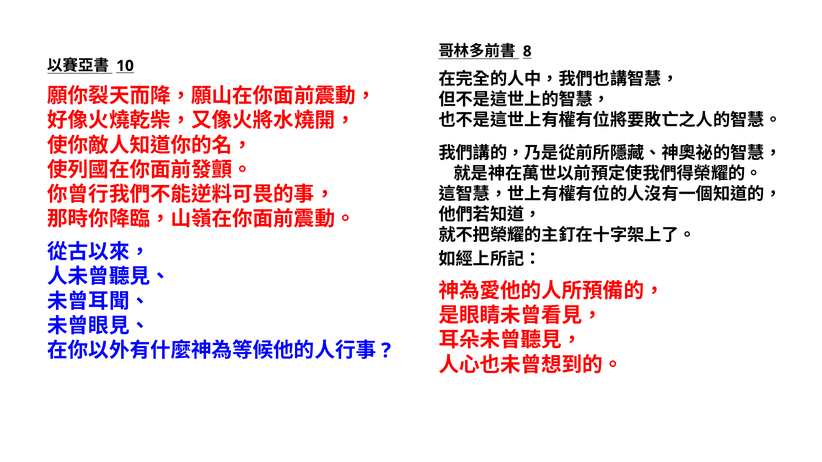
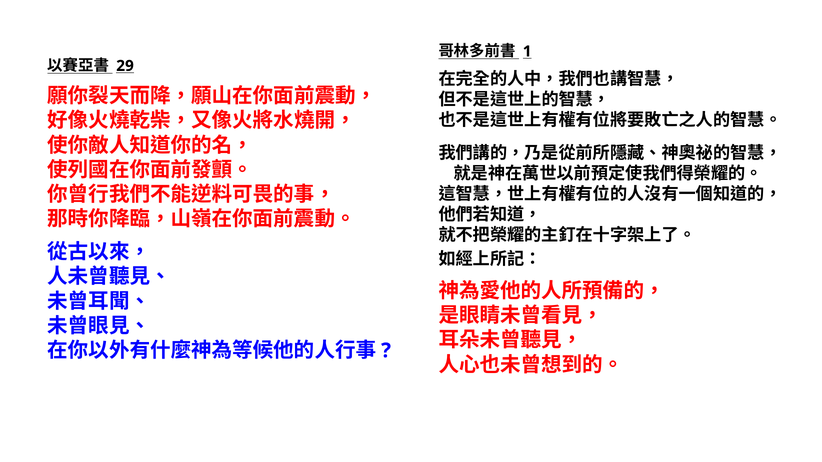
8: 8 -> 1
10: 10 -> 29
